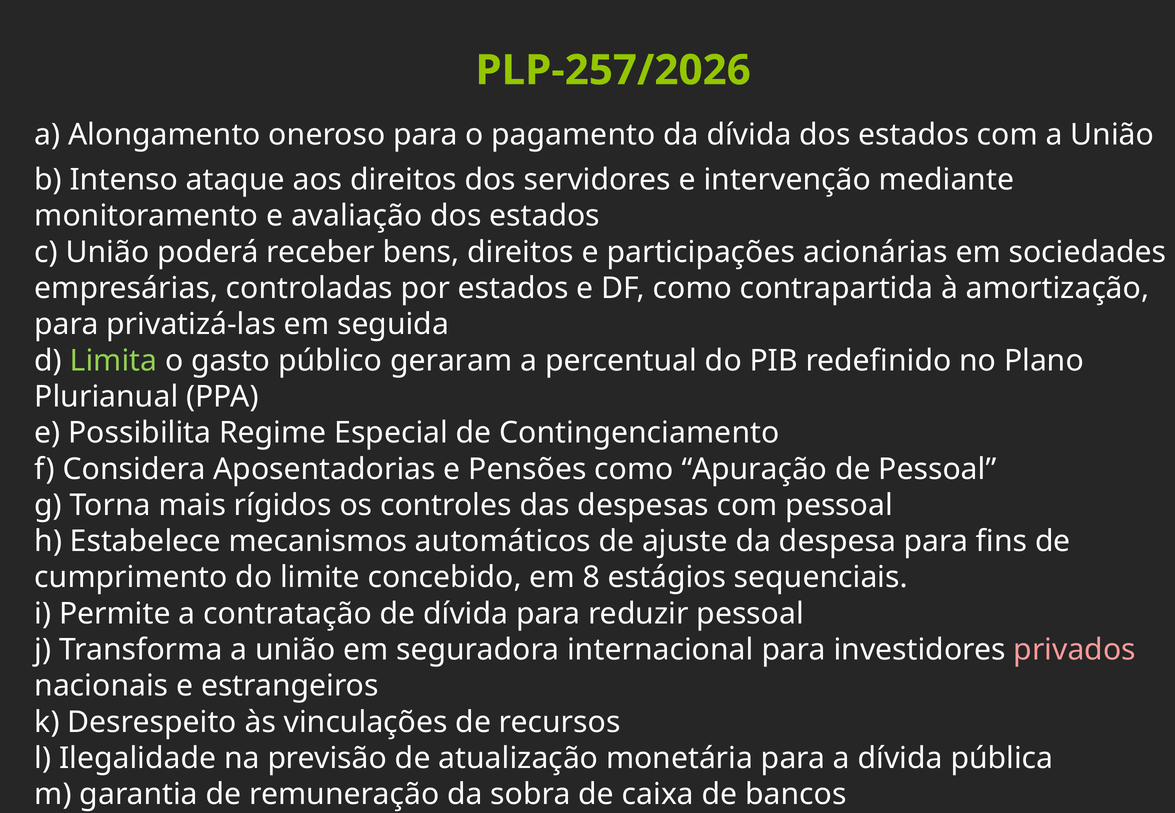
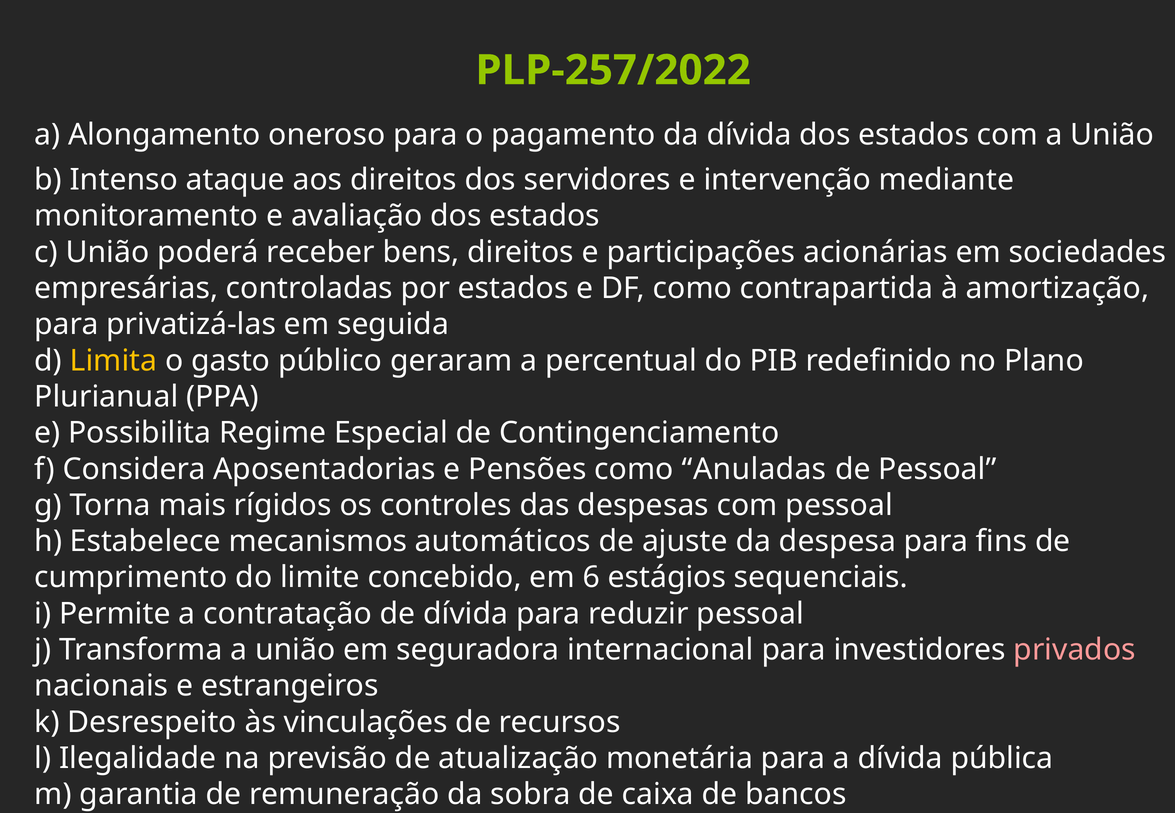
PLP-257/2026: PLP-257/2026 -> PLP-257/2022
Limita colour: light green -> yellow
Apuração: Apuração -> Anuladas
8: 8 -> 6
